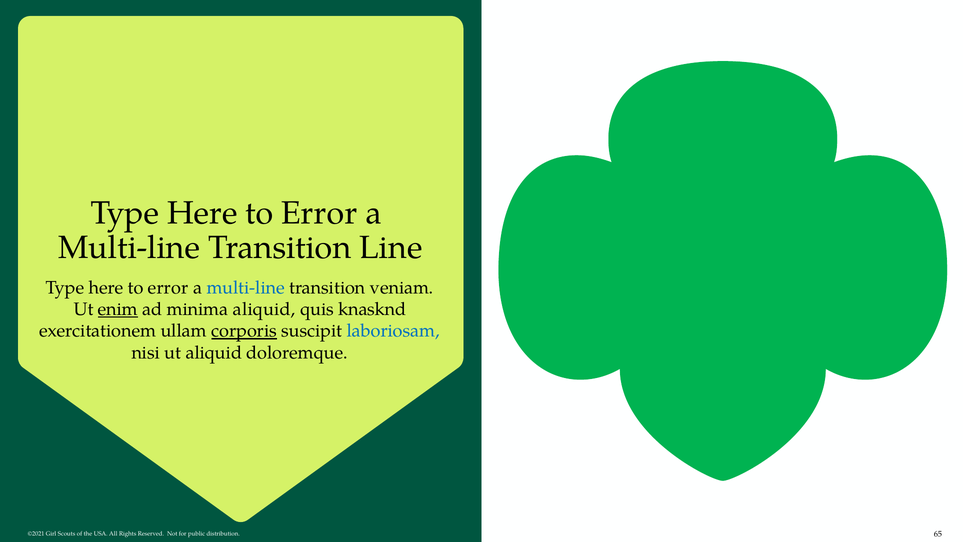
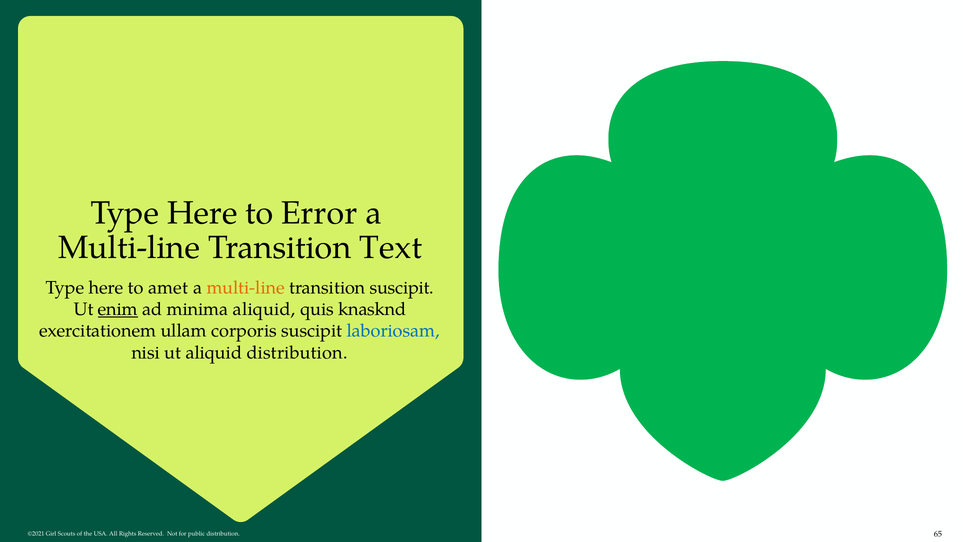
Line: Line -> Text
error at (168, 287): error -> amet
multi-line at (246, 287) colour: blue -> orange
transition veniam: veniam -> suscipit
corporis underline: present -> none
aliquid doloremque: doloremque -> distribution
